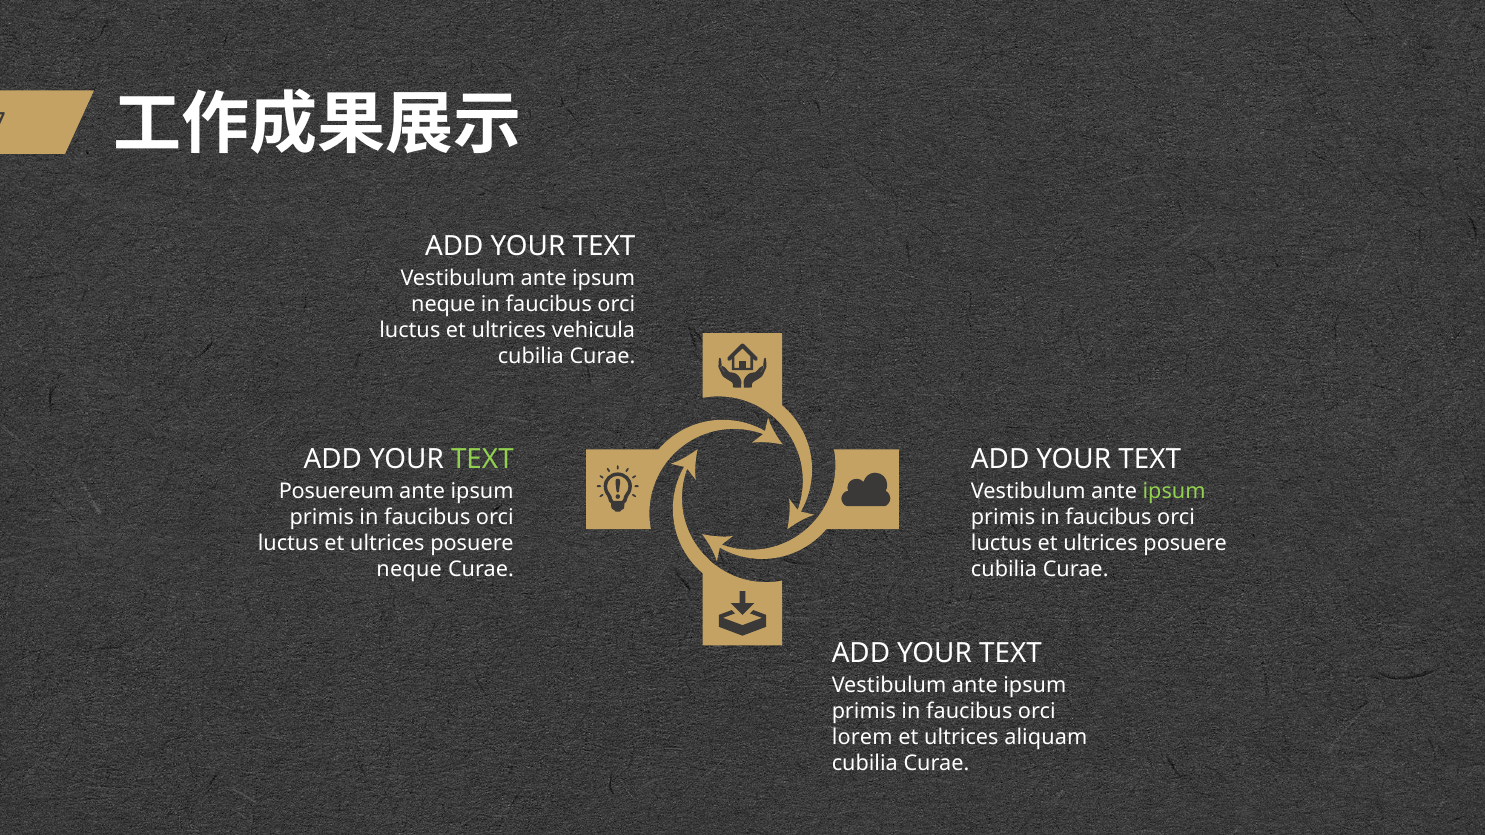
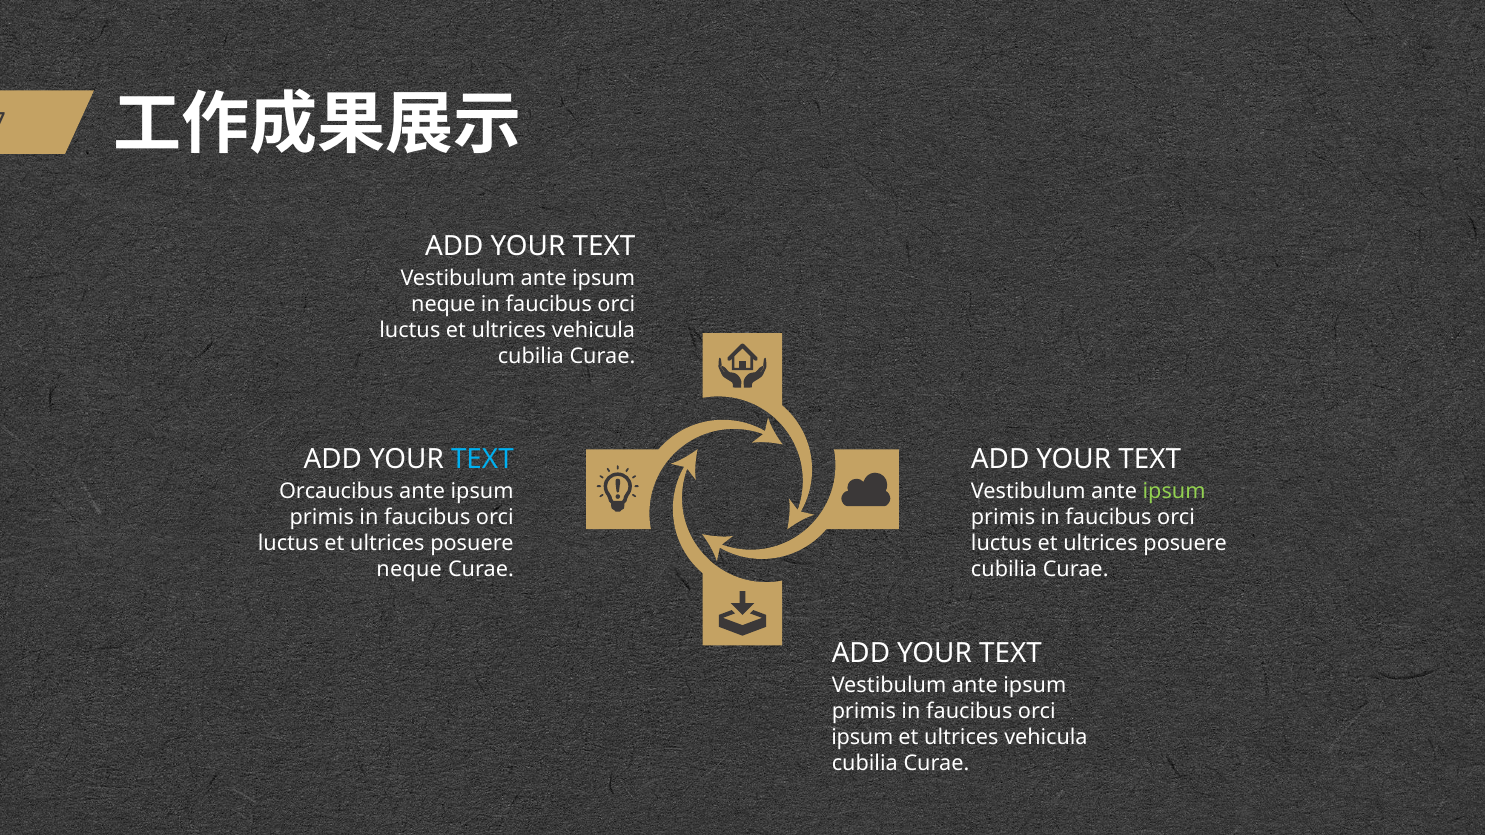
TEXT at (482, 460) colour: light green -> light blue
Posuereum: Posuereum -> Orcaucibus
lorem at (862, 737): lorem -> ipsum
aliquam at (1046, 737): aliquam -> vehicula
